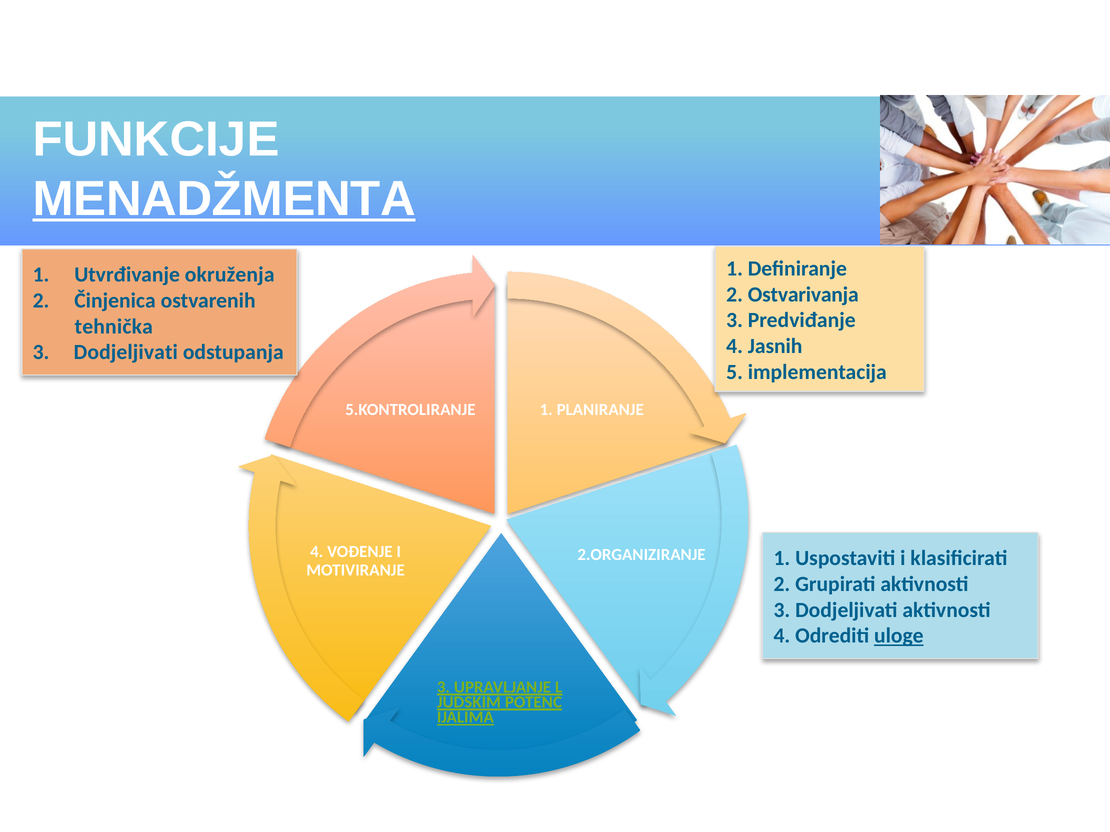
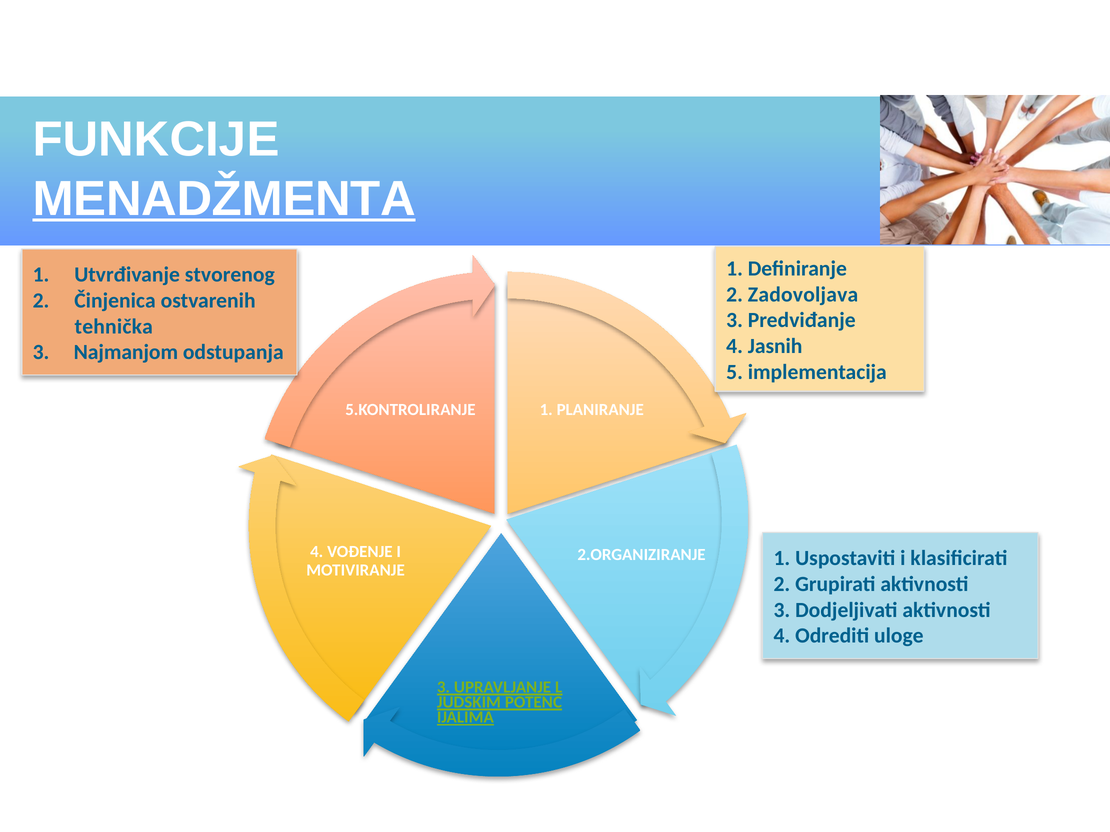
okruženja: okruženja -> stvorenog
Ostvarivanja: Ostvarivanja -> Zadovoljava
Dodjeljivati at (126, 353): Dodjeljivati -> Najmanjom
uloge underline: present -> none
